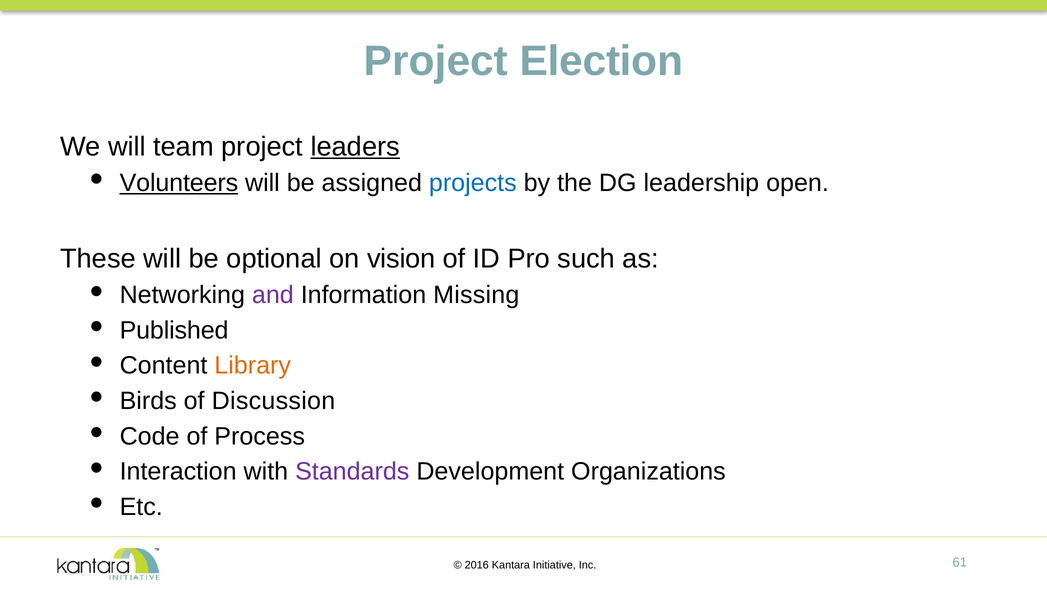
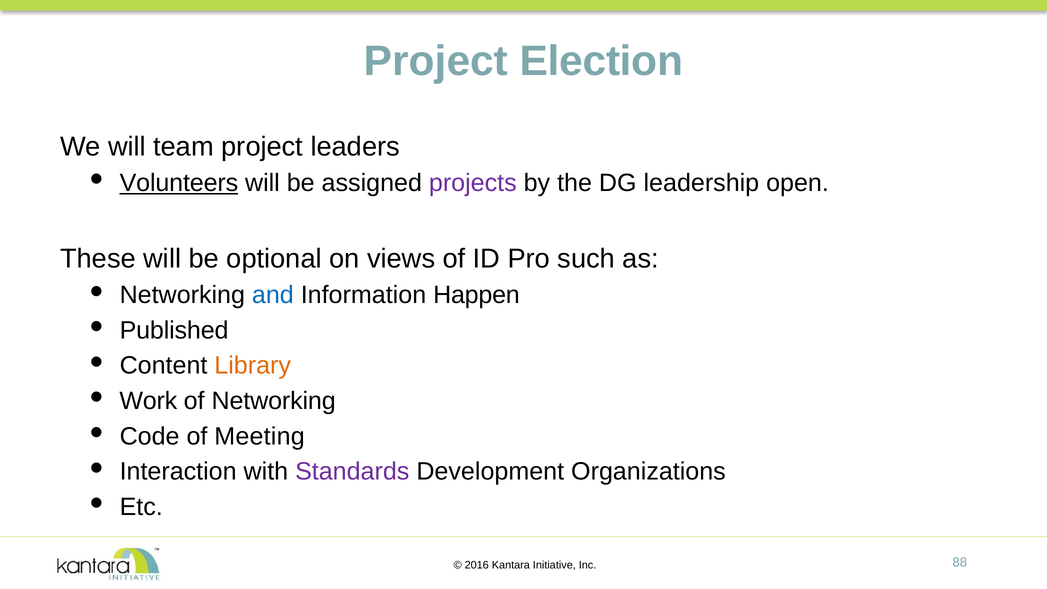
leaders underline: present -> none
projects colour: blue -> purple
vision: vision -> views
and colour: purple -> blue
Missing: Missing -> Happen
Birds: Birds -> Work
of Discussion: Discussion -> Networking
Process: Process -> Meeting
61: 61 -> 88
